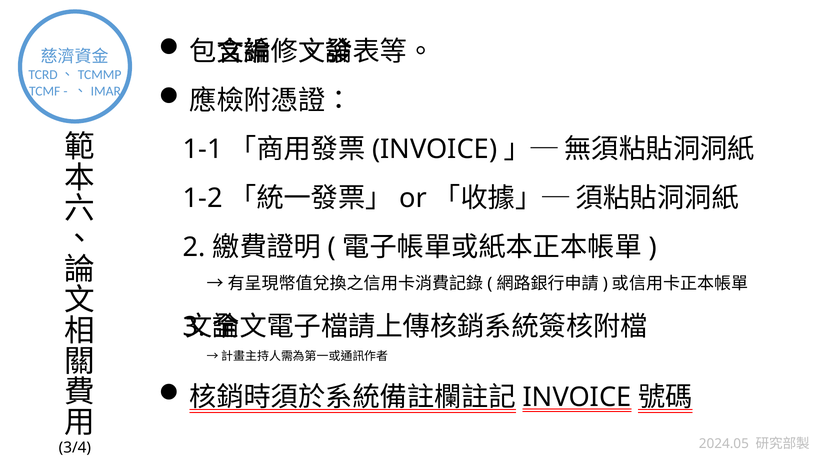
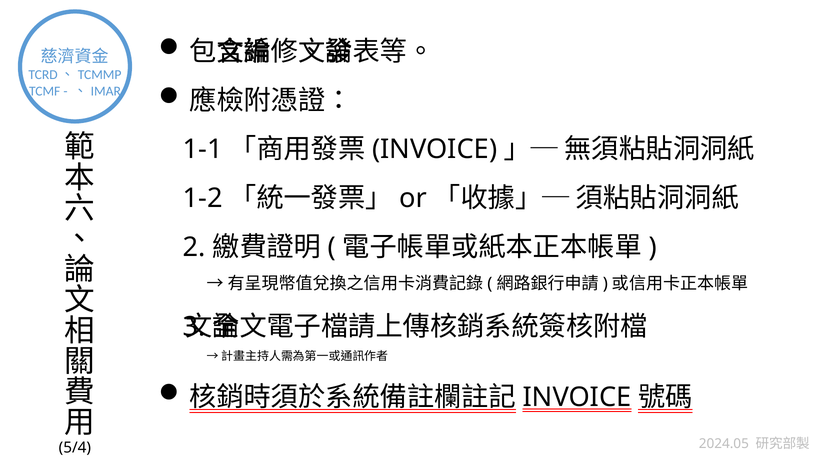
3/4: 3/4 -> 5/4
